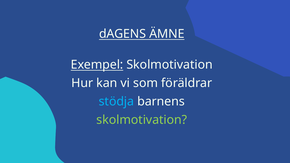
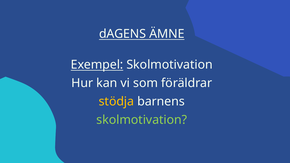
stödja colour: light blue -> yellow
